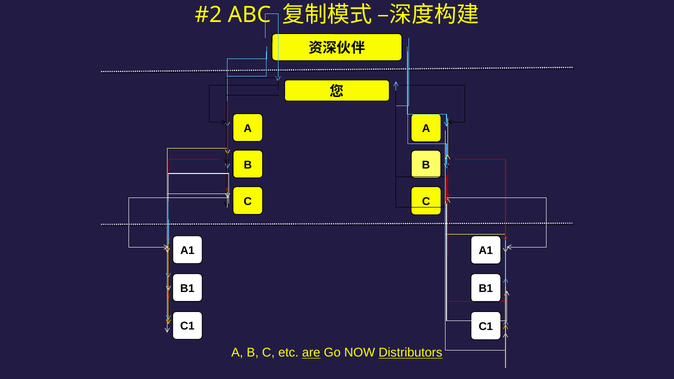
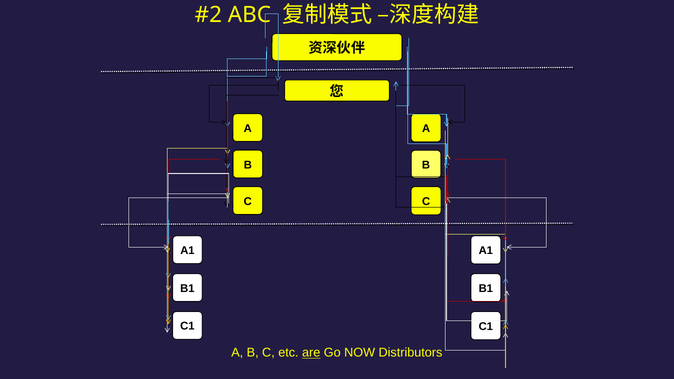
Distributors underline: present -> none
